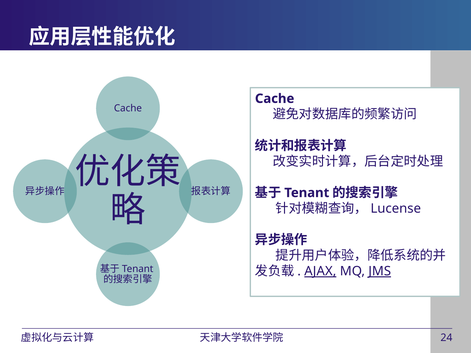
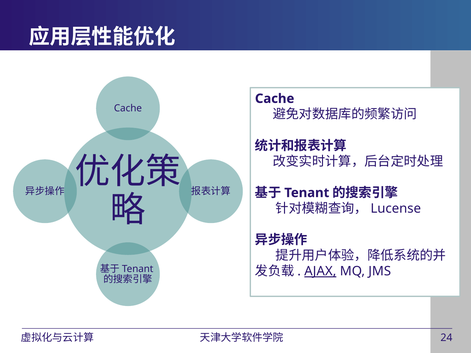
JMS underline: present -> none
